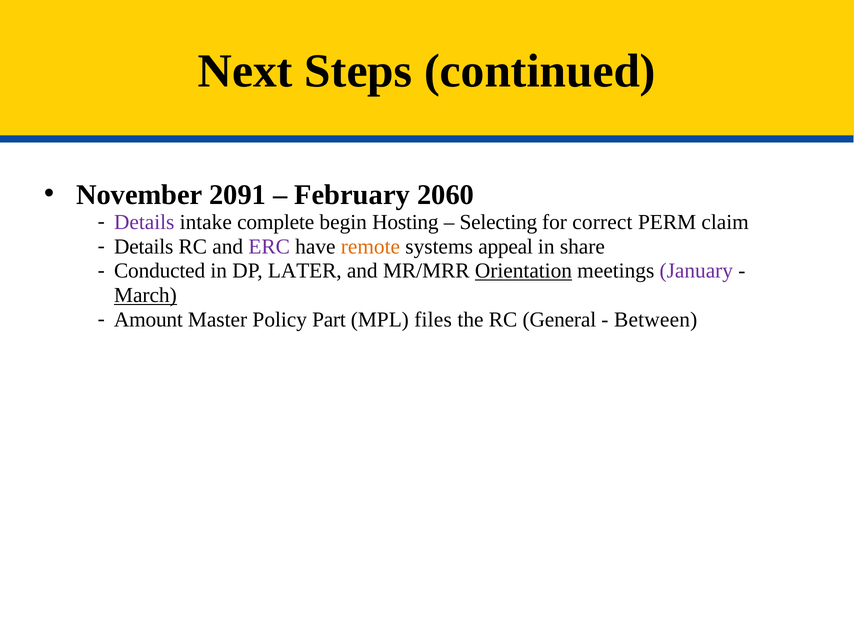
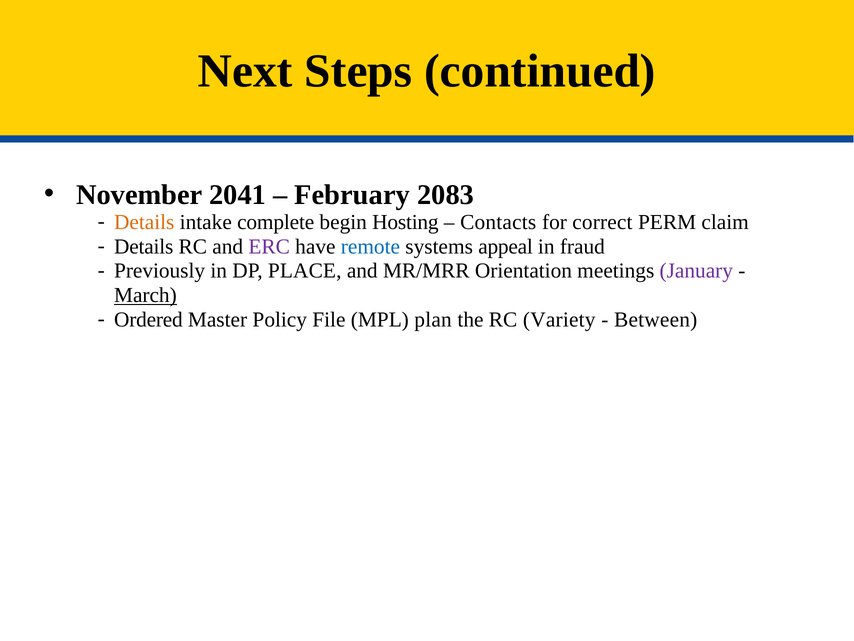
2091: 2091 -> 2041
2060: 2060 -> 2083
Details at (144, 222) colour: purple -> orange
Selecting: Selecting -> Contacts
remote colour: orange -> blue
share: share -> fraud
Conducted: Conducted -> Previously
LATER: LATER -> PLACE
Orientation underline: present -> none
Amount: Amount -> Ordered
Part: Part -> File
files: files -> plan
General: General -> Variety
